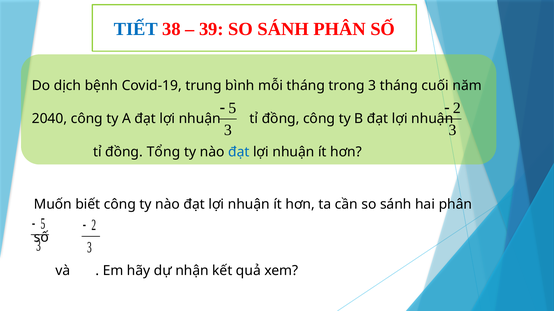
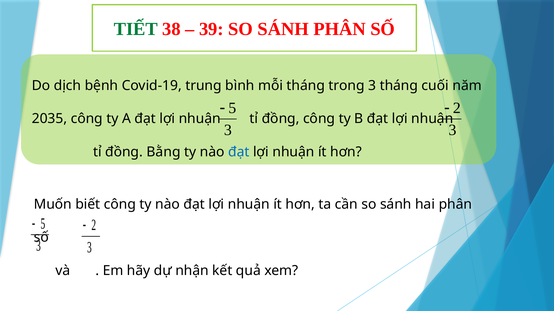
TIẾT colour: blue -> green
2040: 2040 -> 2035
Tổng: Tổng -> Bằng
